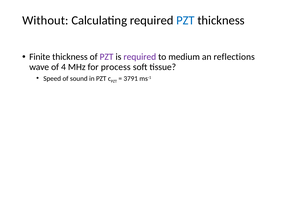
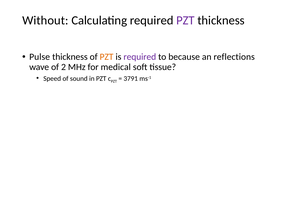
PZT at (185, 20) colour: blue -> purple
Finite: Finite -> Pulse
PZT at (107, 57) colour: purple -> orange
medium: medium -> because
4: 4 -> 2
process: process -> medical
